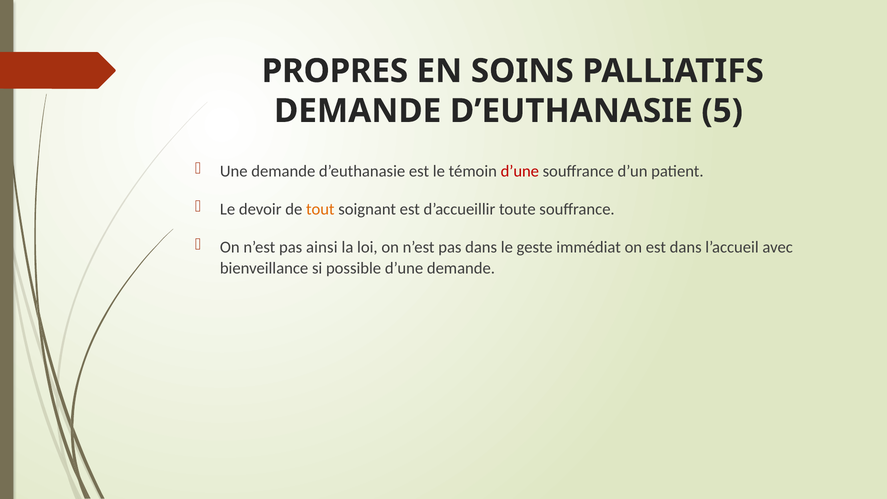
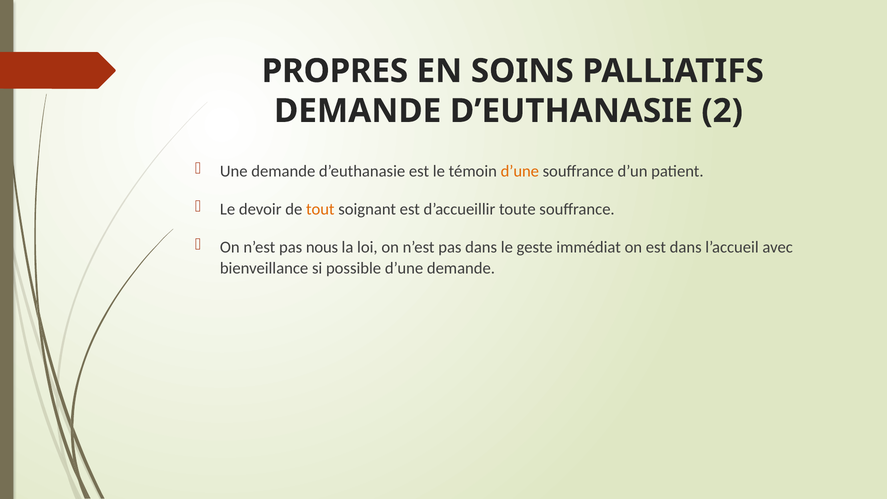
5: 5 -> 2
d’une at (520, 171) colour: red -> orange
ainsi: ainsi -> nous
